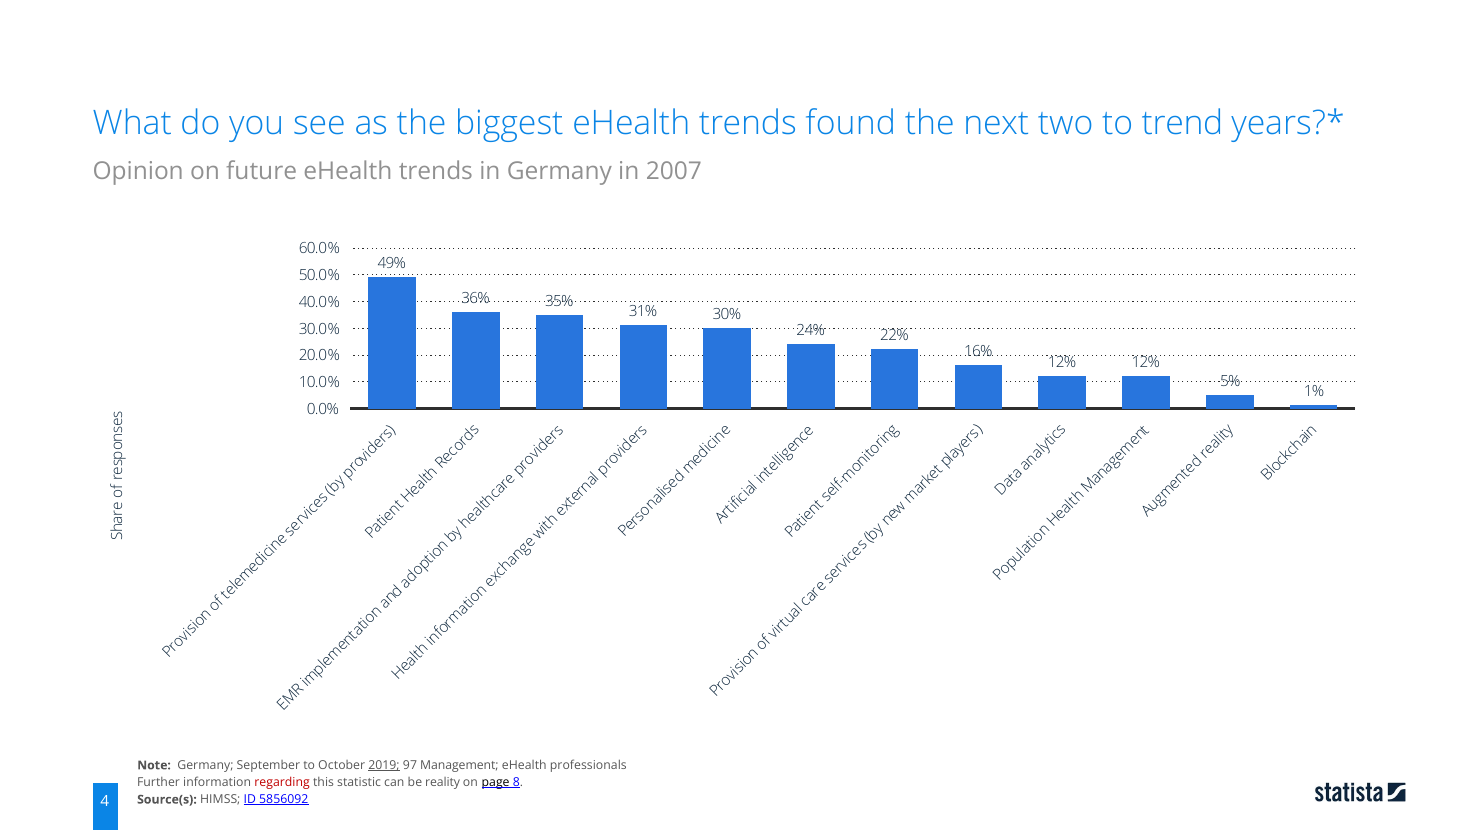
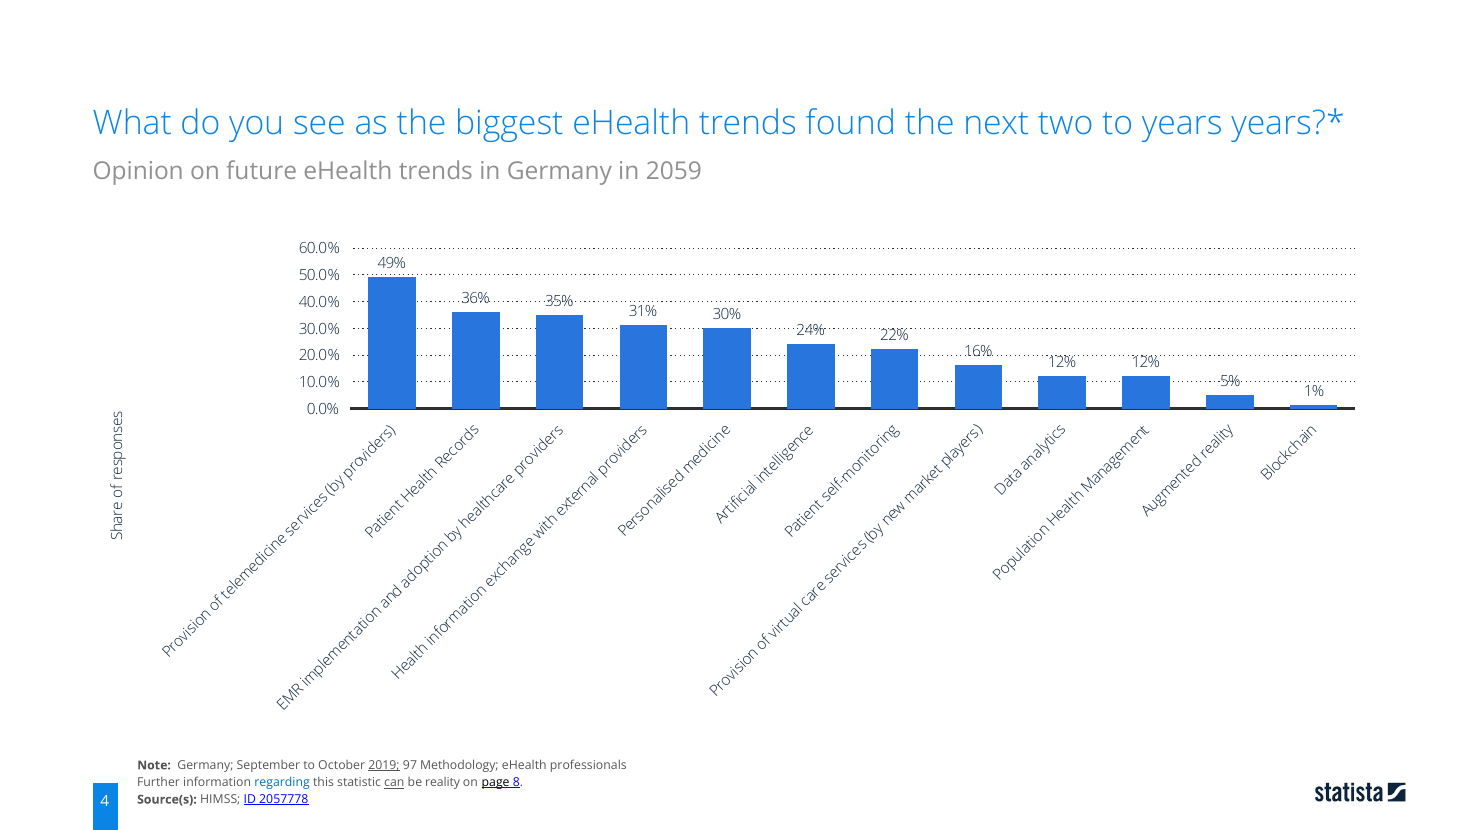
trend: trend -> years
2007: 2007 -> 2059
Management: Management -> Methodology
regarding colour: red -> blue
can underline: none -> present
5856092: 5856092 -> 2057778
